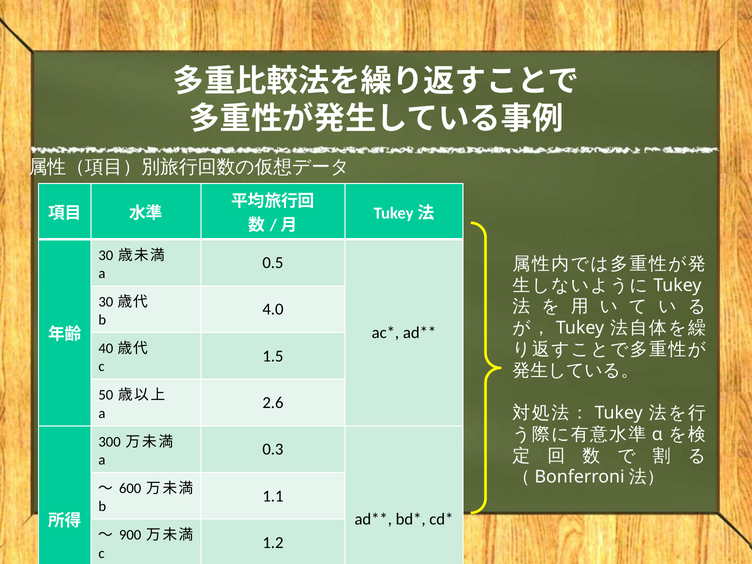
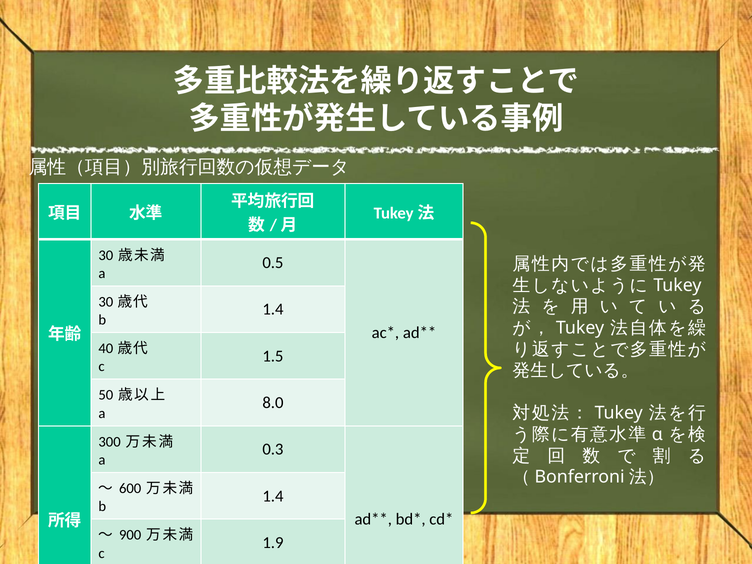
4.0 at (273, 309): 4.0 -> 1.4
2.6: 2.6 -> 8.0
1.1 at (273, 496): 1.1 -> 1.4
1.2: 1.2 -> 1.9
